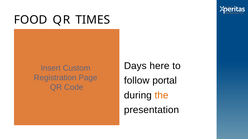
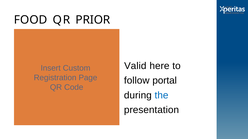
TIMES: TIMES -> PRIOR
Days: Days -> Valid
the colour: orange -> blue
